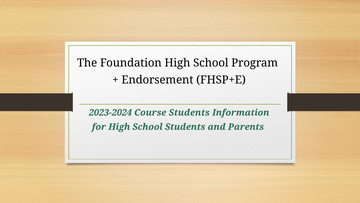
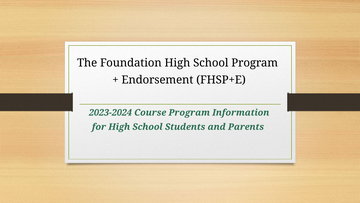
Course Students: Students -> Program
